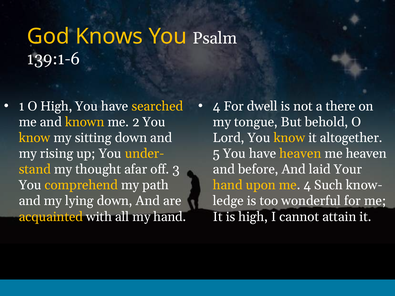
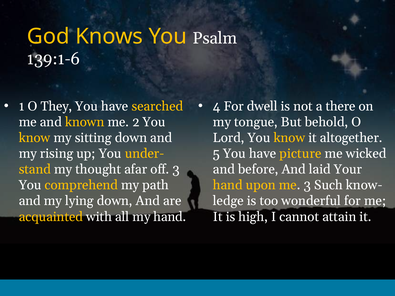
O High: High -> They
have heaven: heaven -> picture
me heaven: heaven -> wicked
me 4: 4 -> 3
